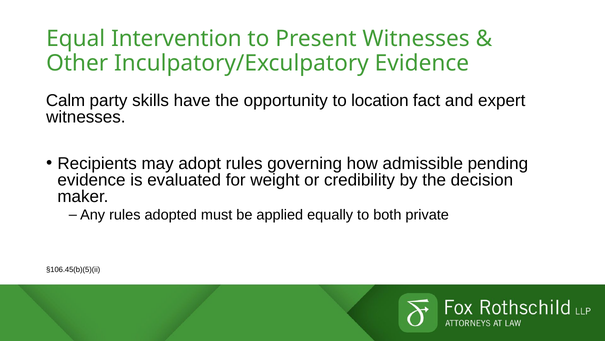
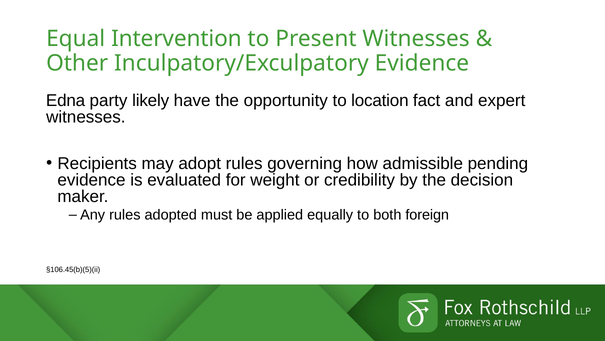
Calm: Calm -> Edna
skills: skills -> likely
private: private -> foreign
